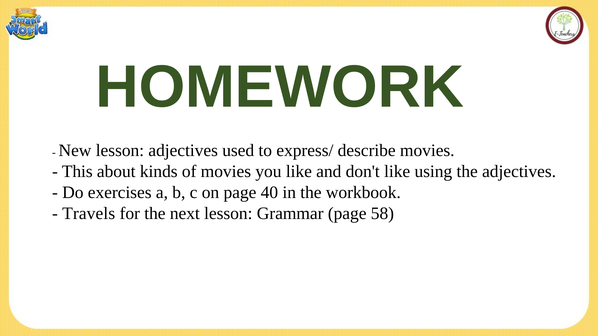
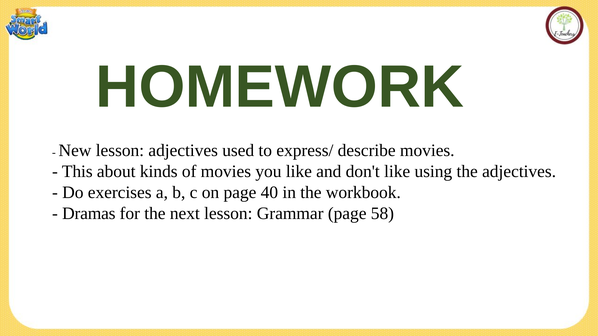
Travels: Travels -> Dramas
